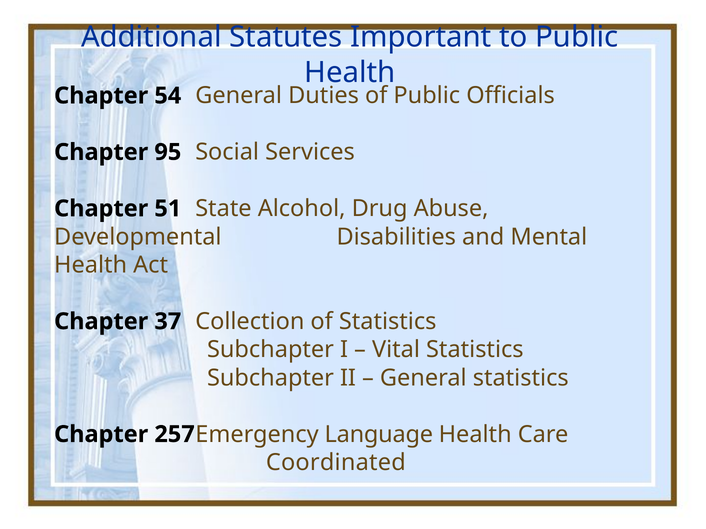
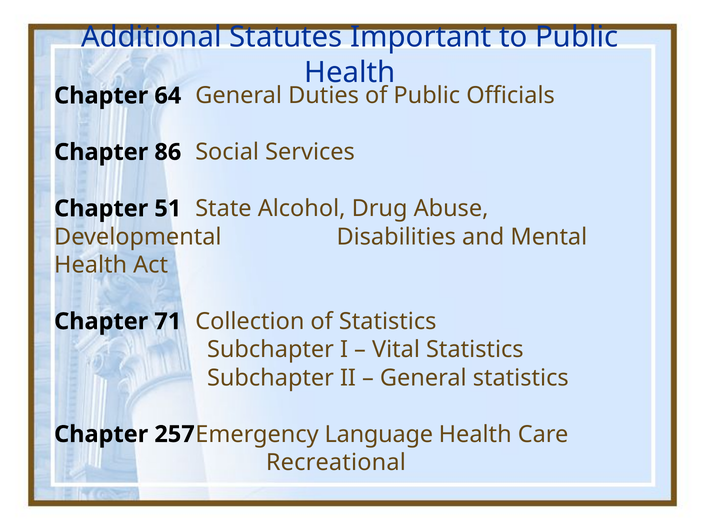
54: 54 -> 64
95: 95 -> 86
37: 37 -> 71
Coordinated: Coordinated -> Recreational
